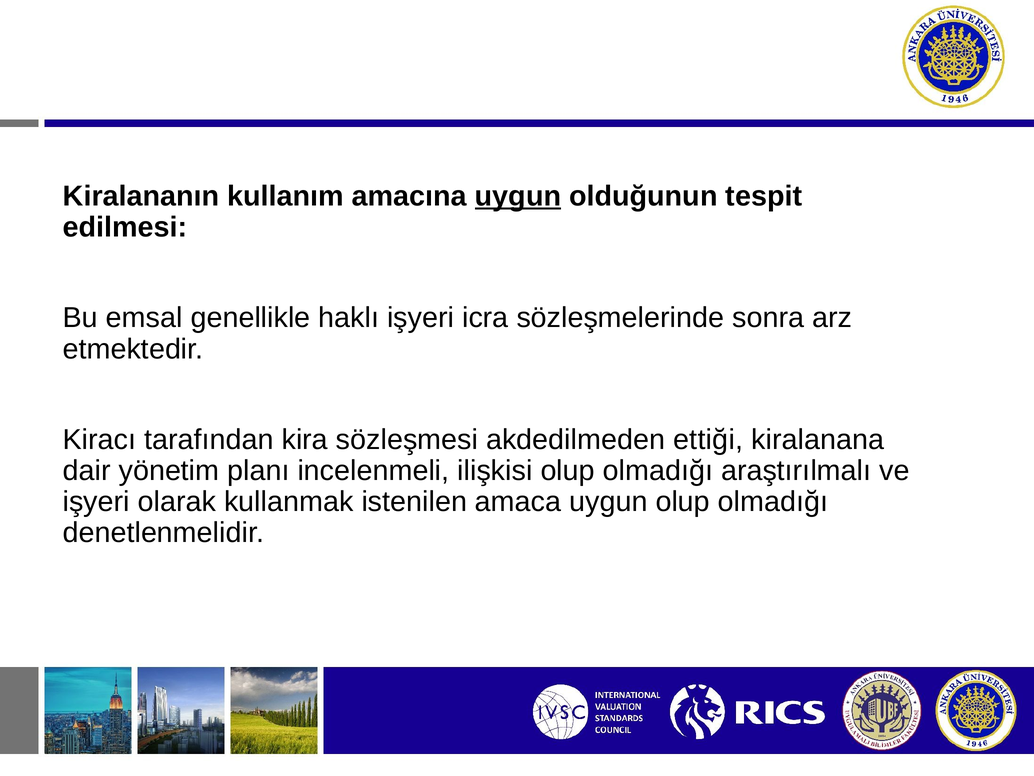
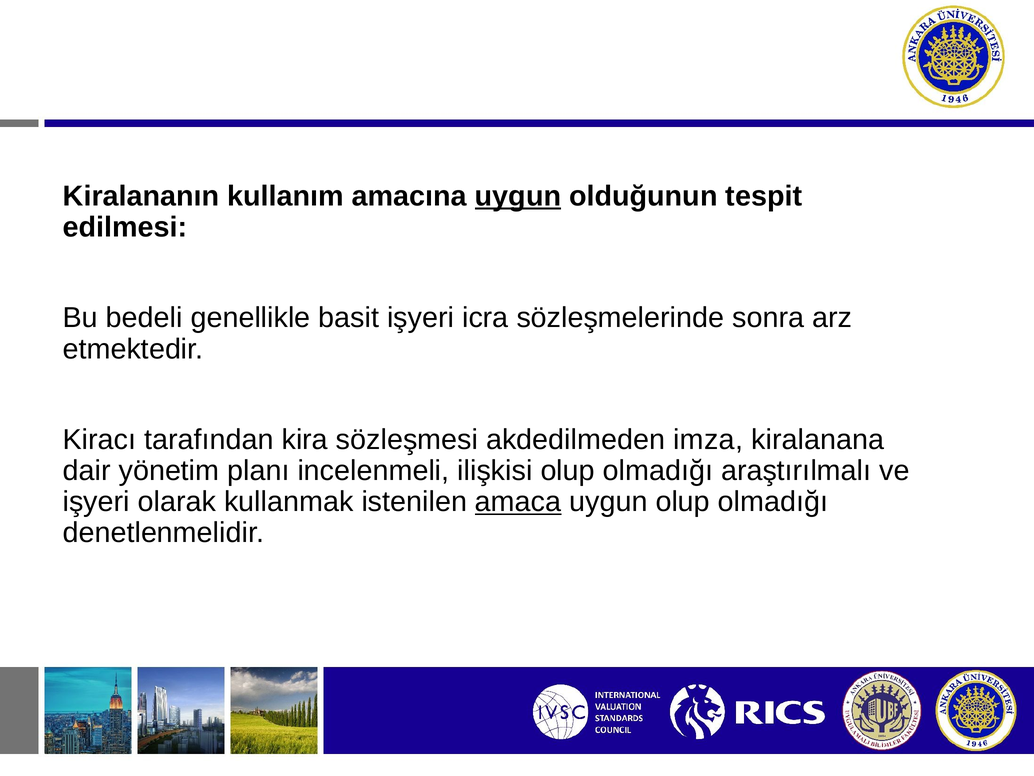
emsal: emsal -> bedeli
haklı: haklı -> basit
ettiği: ettiği -> imza
amaca underline: none -> present
